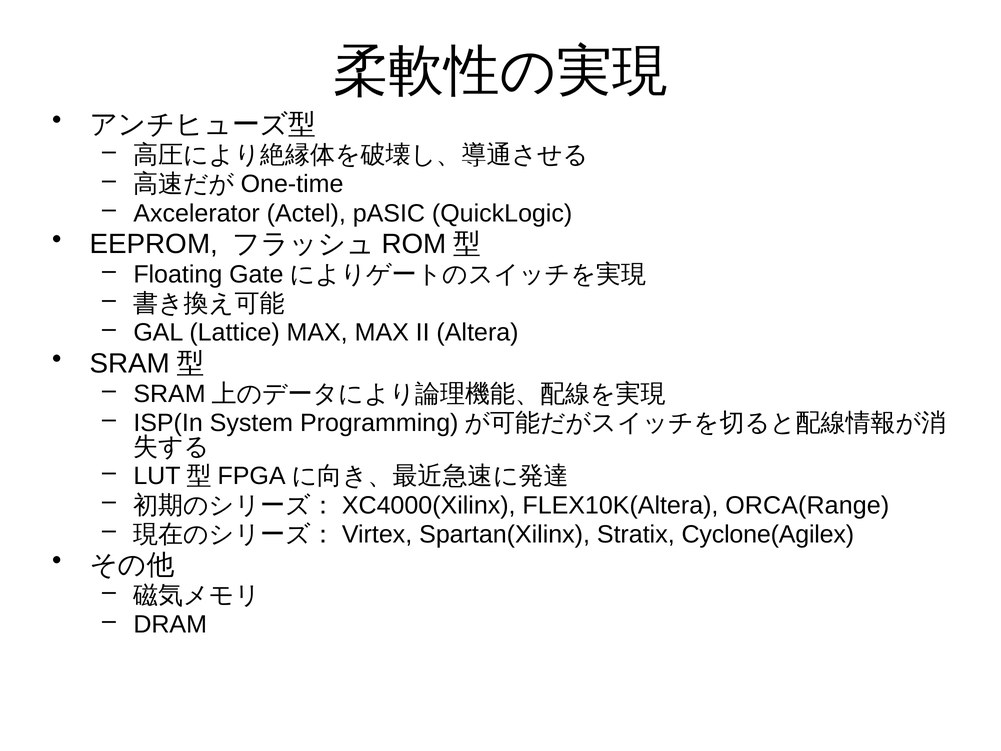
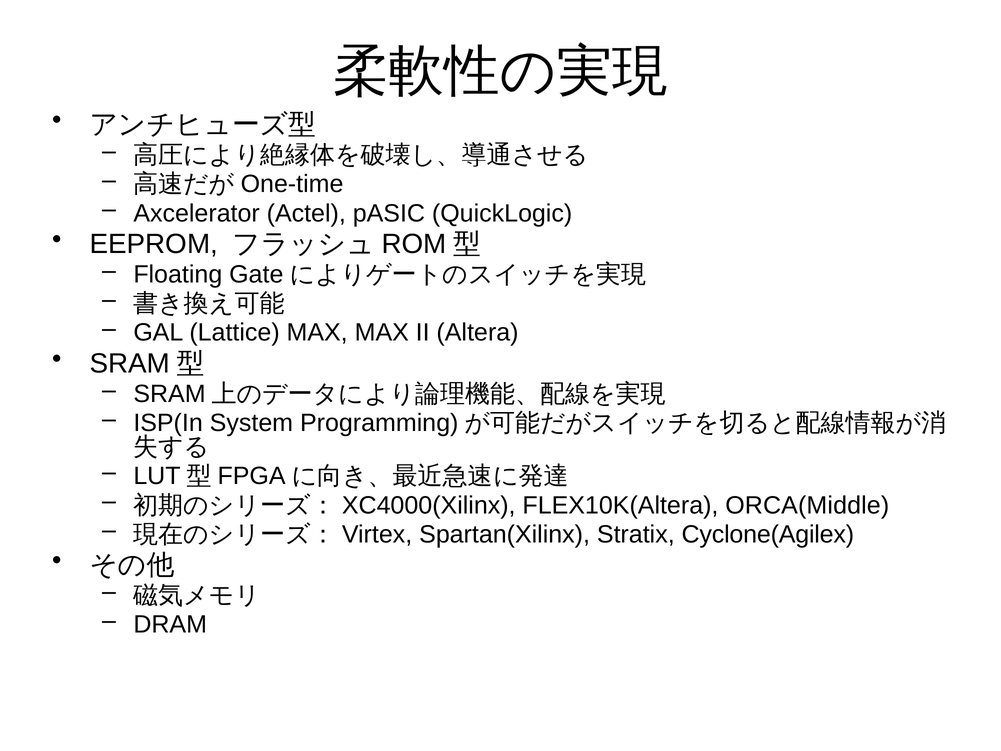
ORCA(Range: ORCA(Range -> ORCA(Middle
